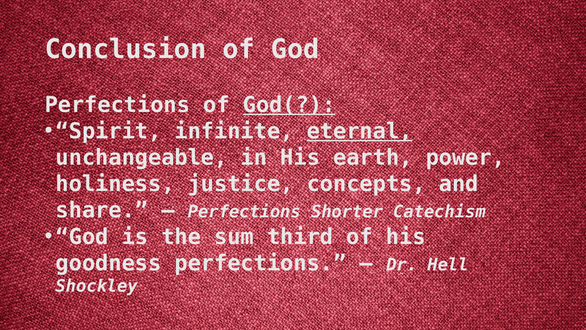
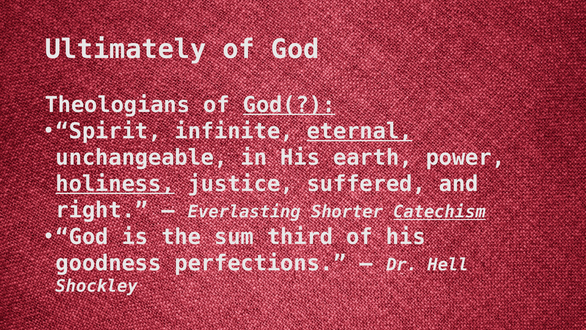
Conclusion: Conclusion -> Ultimately
Perfections at (117, 105): Perfections -> Theologians
holiness underline: none -> present
concepts: concepts -> suffered
share: share -> right
Perfections at (244, 212): Perfections -> Everlasting
Catechism underline: none -> present
